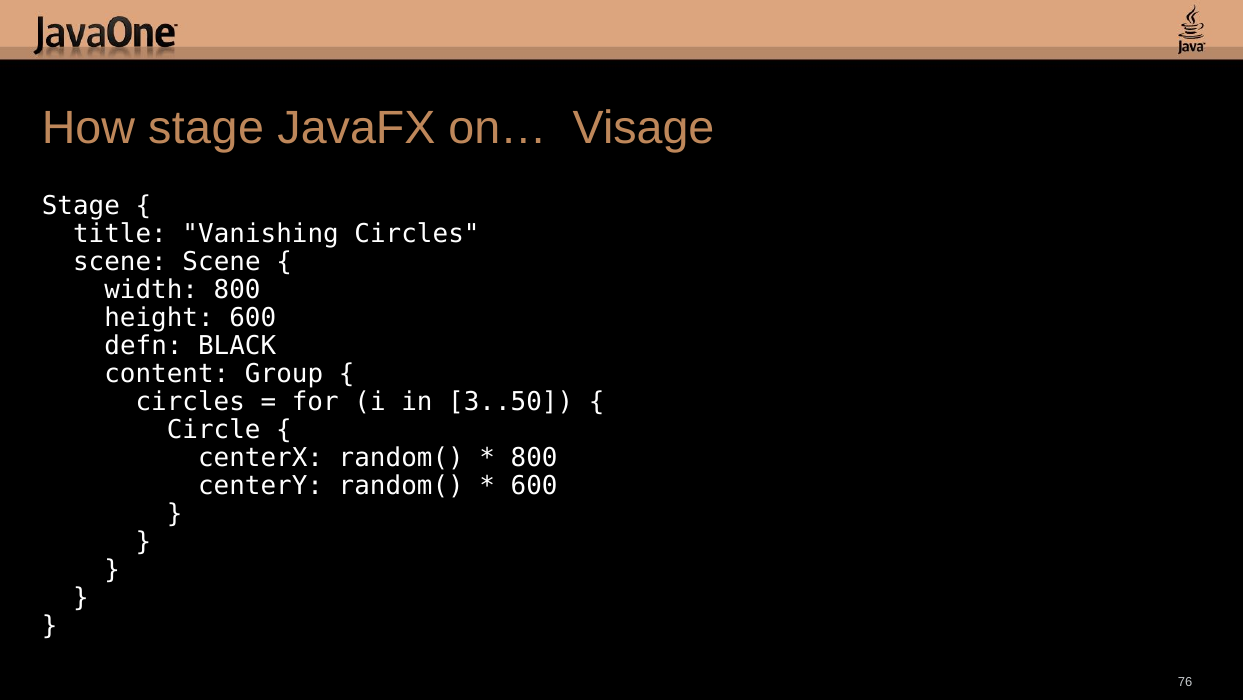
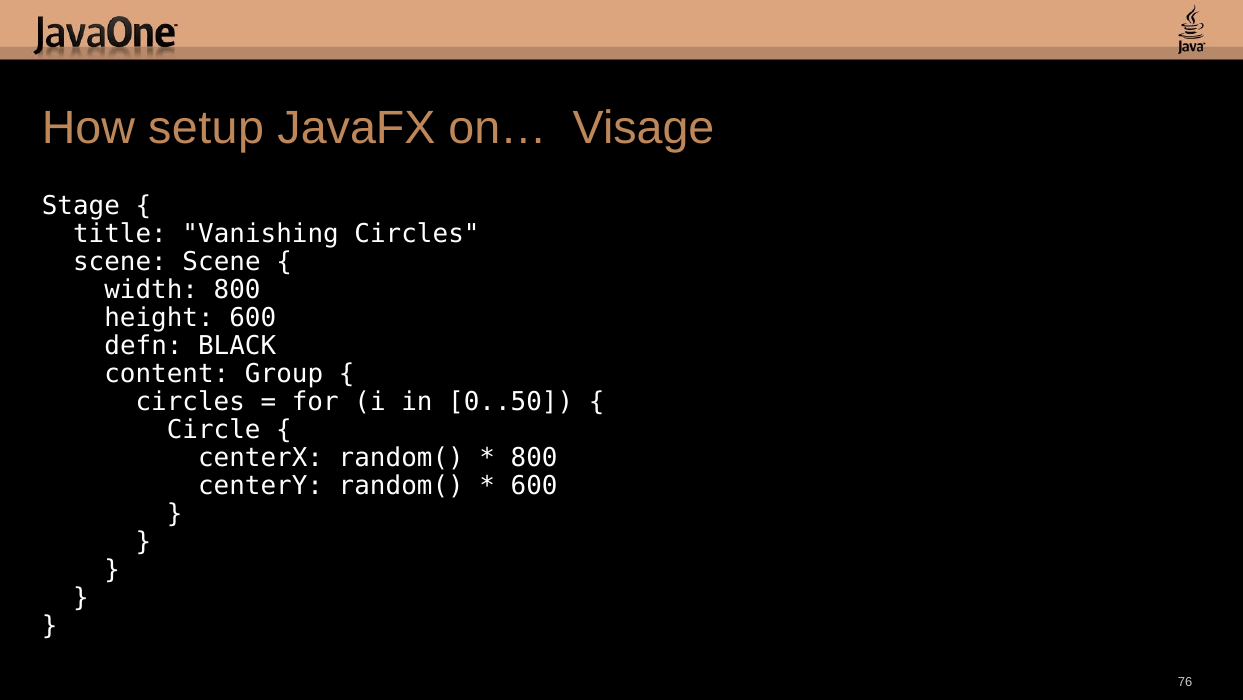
How stage: stage -> setup
3..50: 3..50 -> 0..50
